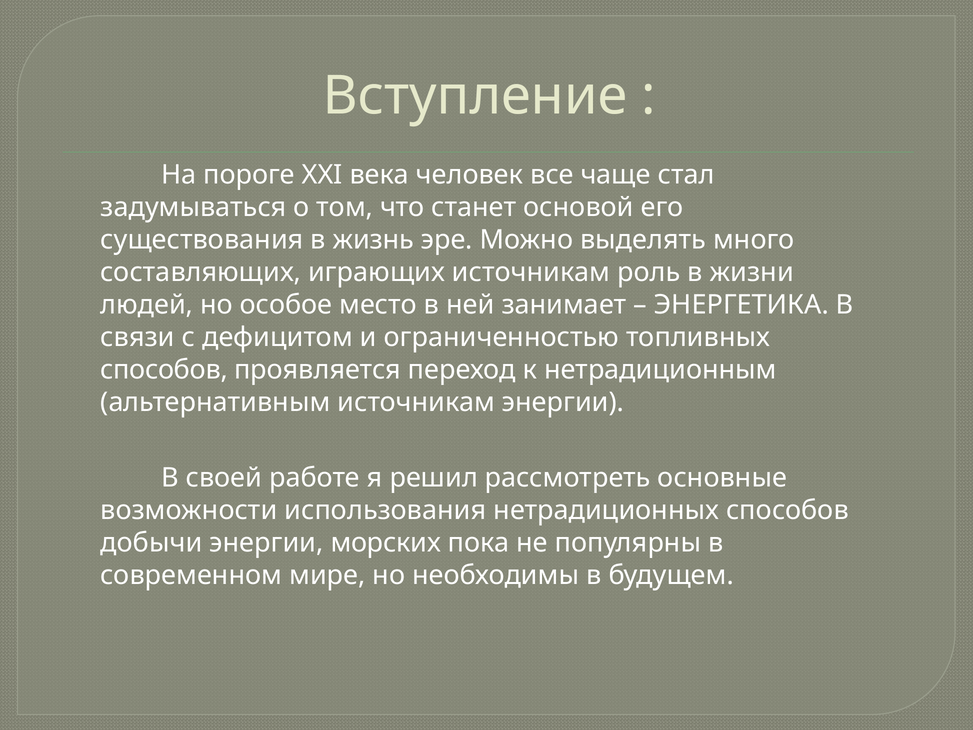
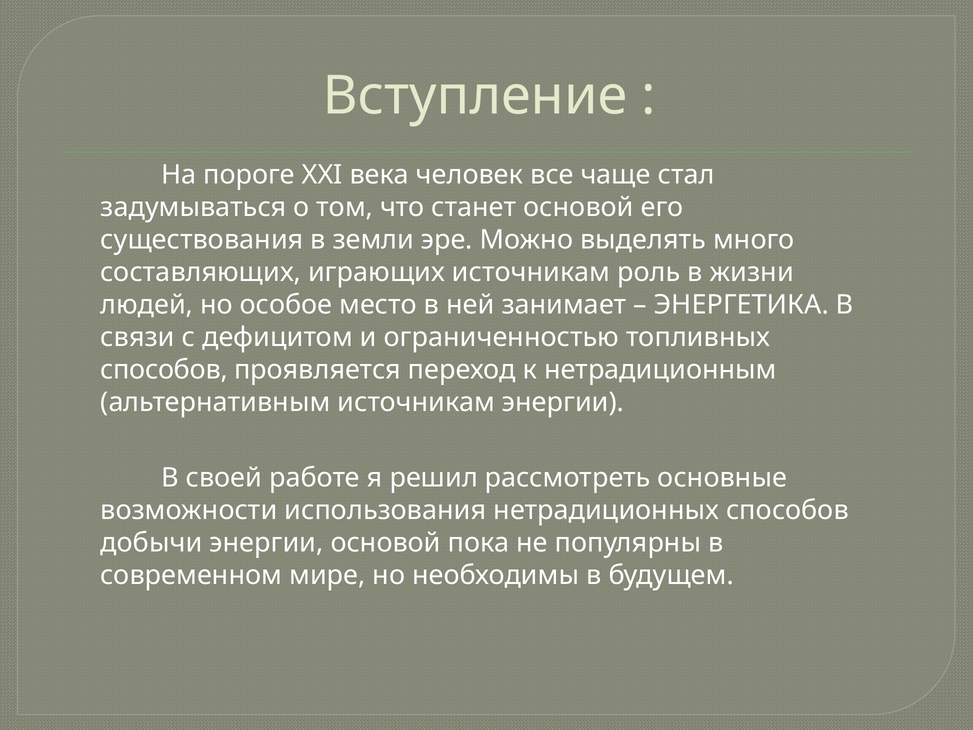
жизнь: жизнь -> земли
энергии морских: морских -> основой
